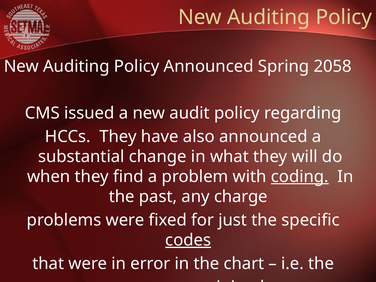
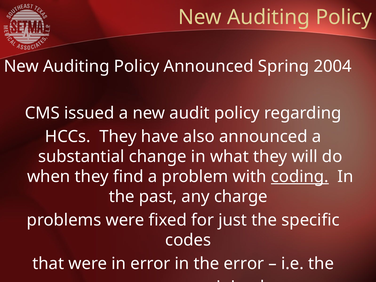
2058: 2058 -> 2004
codes underline: present -> none
the chart: chart -> error
